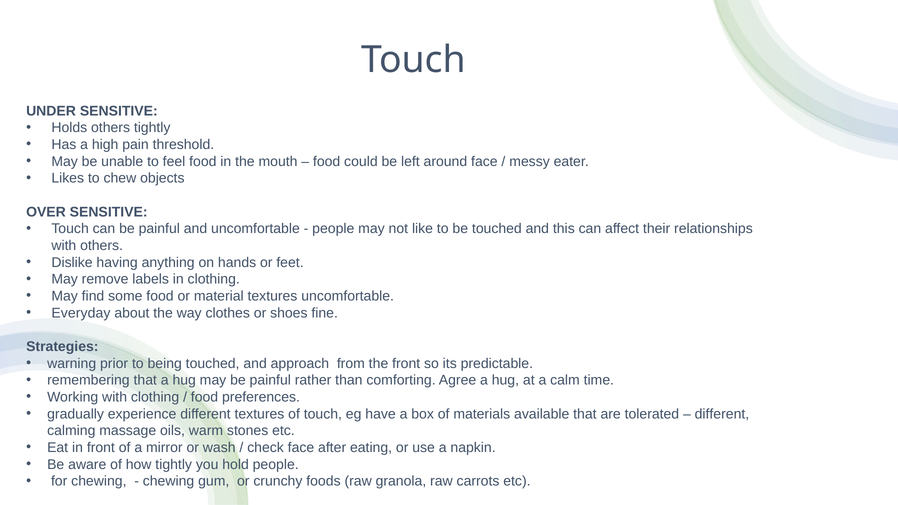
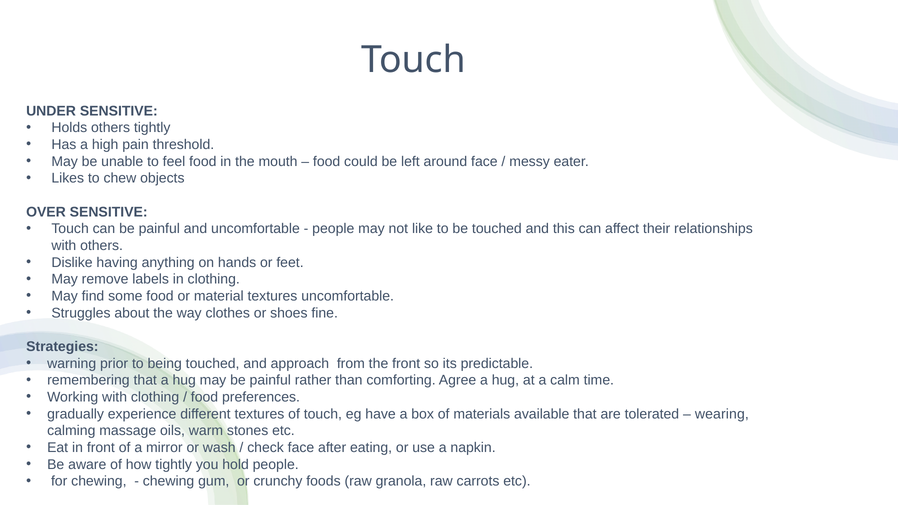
Everyday: Everyday -> Struggles
different at (722, 414): different -> wearing
